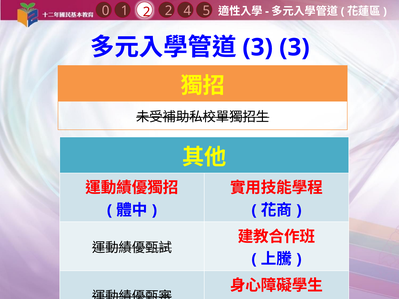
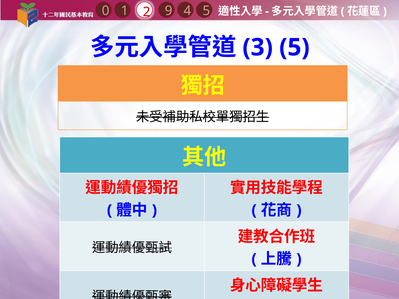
2 2: 2 -> 9
3 3: 3 -> 5
